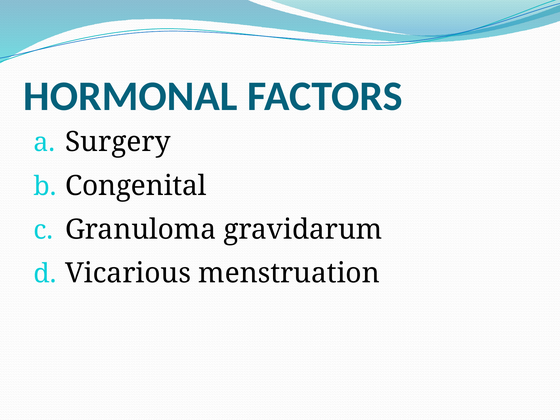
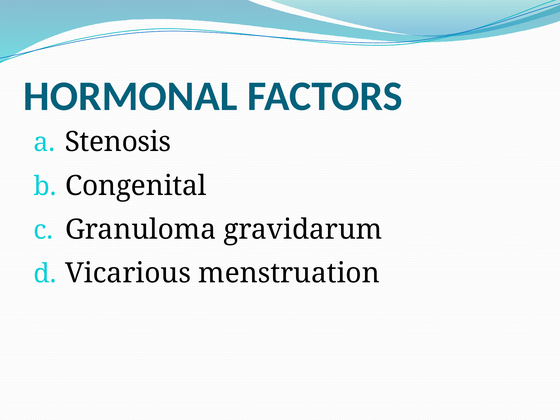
Surgery: Surgery -> Stenosis
